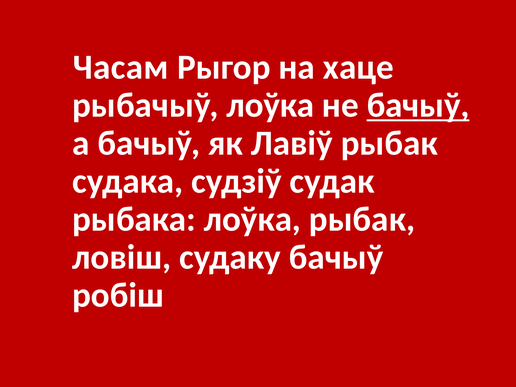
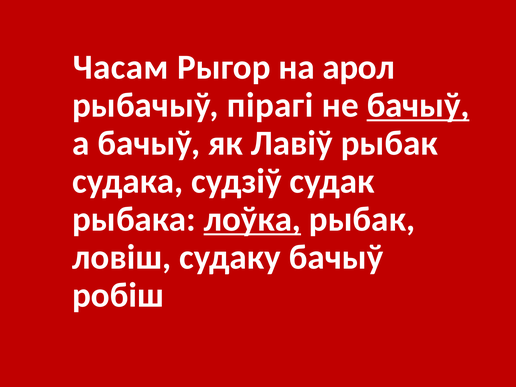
хаце: хаце -> арол
рыбачыў лоўка: лоўка -> пірагі
лоўка at (252, 219) underline: none -> present
